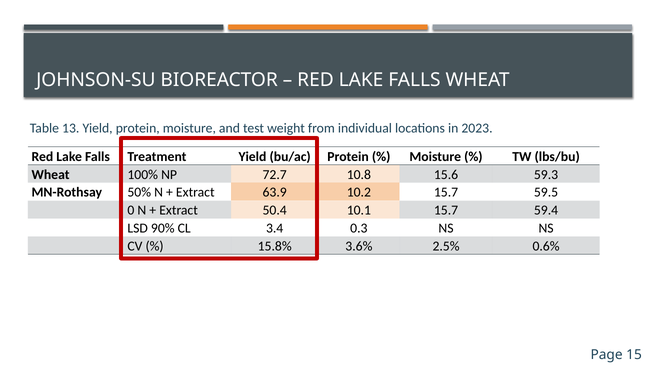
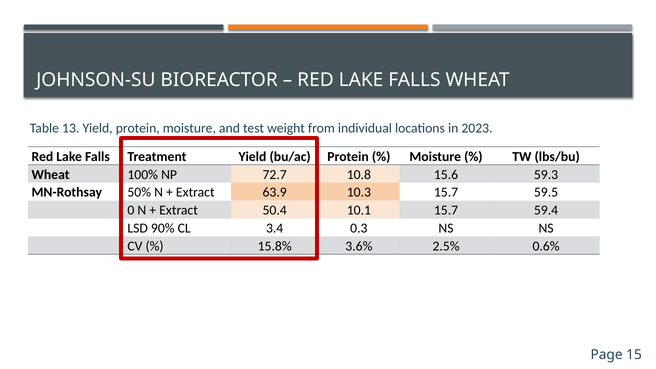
10.2: 10.2 -> 10.3
